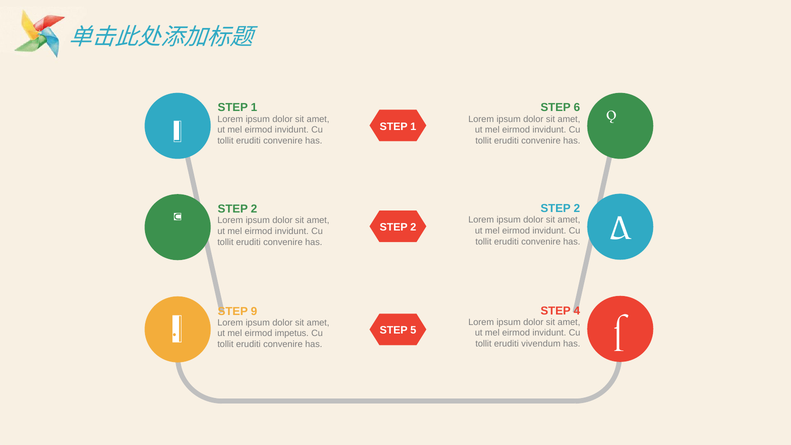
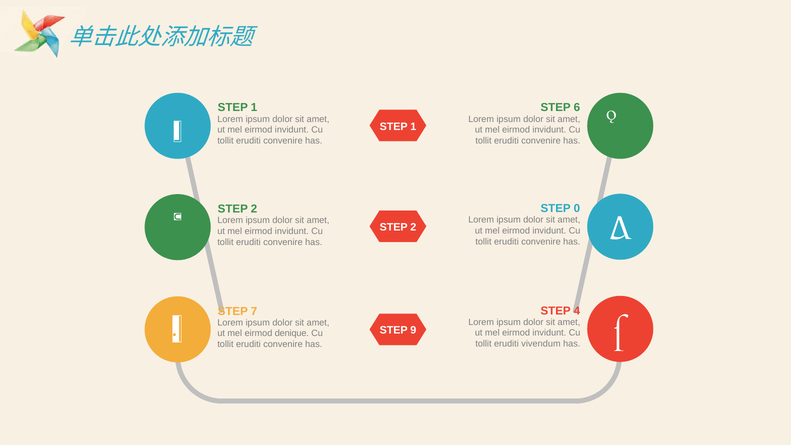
2 at (577, 208): 2 -> 0
9: 9 -> 7
5: 5 -> 9
impetus: impetus -> denique
